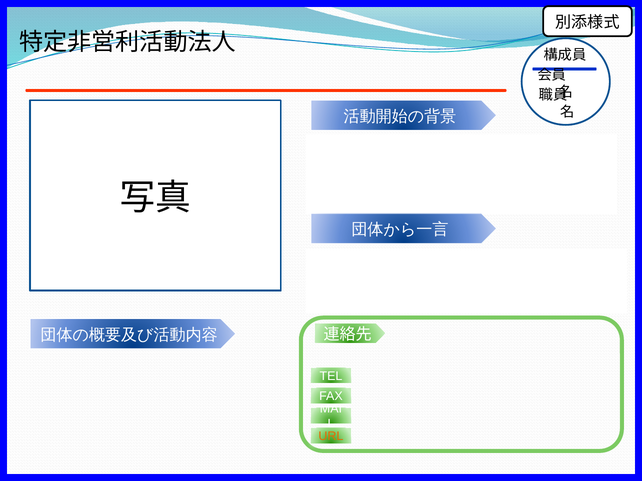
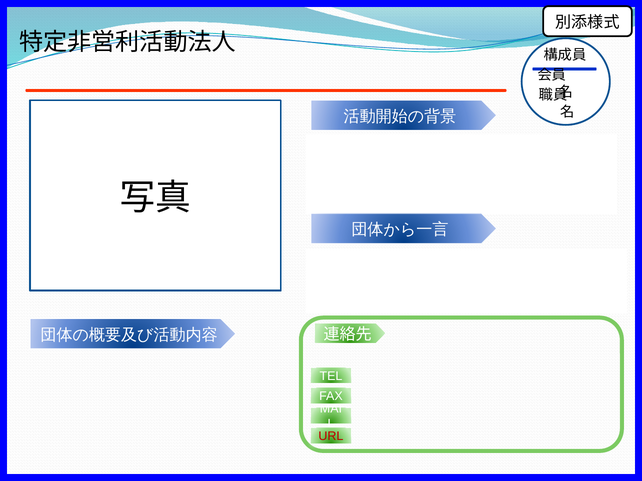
URL colour: orange -> red
